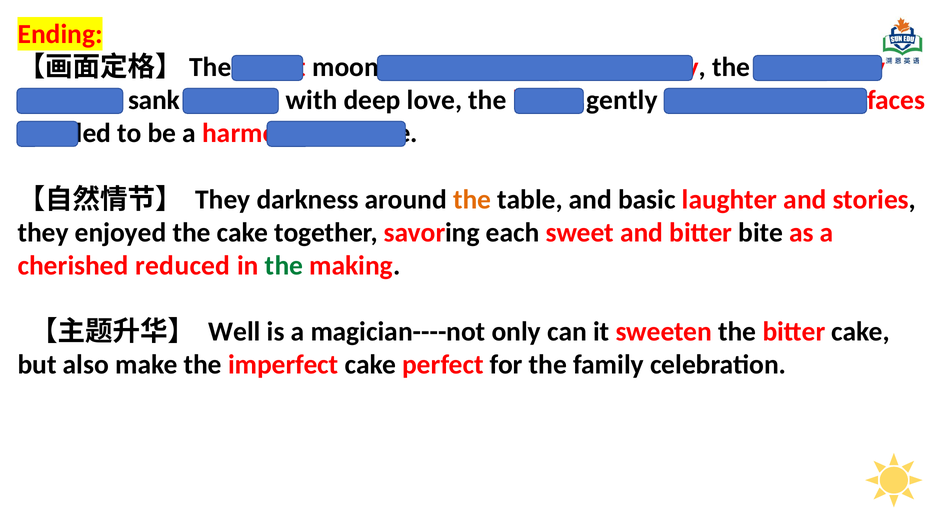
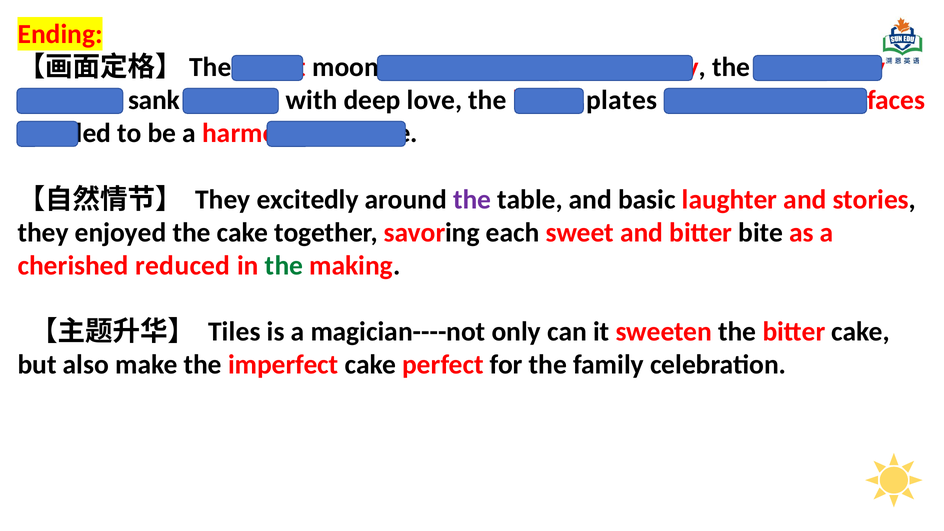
gently: gently -> plates
darkness: darkness -> excitedly
the at (472, 200) colour: orange -> purple
Well: Well -> Tiles
